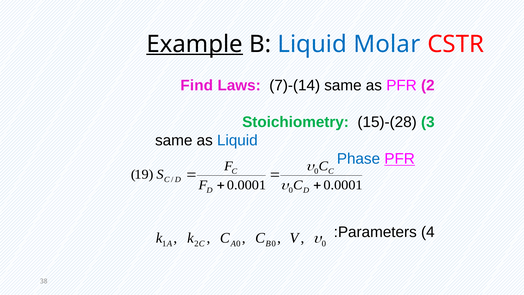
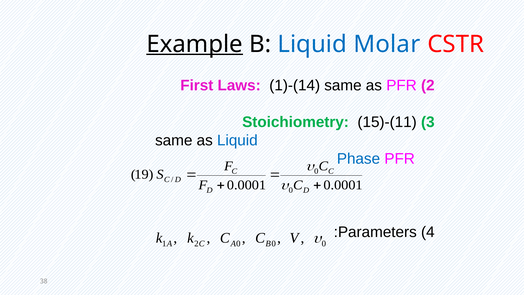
Find: Find -> First
7)-(14: 7)-(14 -> 1)-(14
15)-(28: 15)-(28 -> 15)-(11
PFR at (400, 159) underline: present -> none
